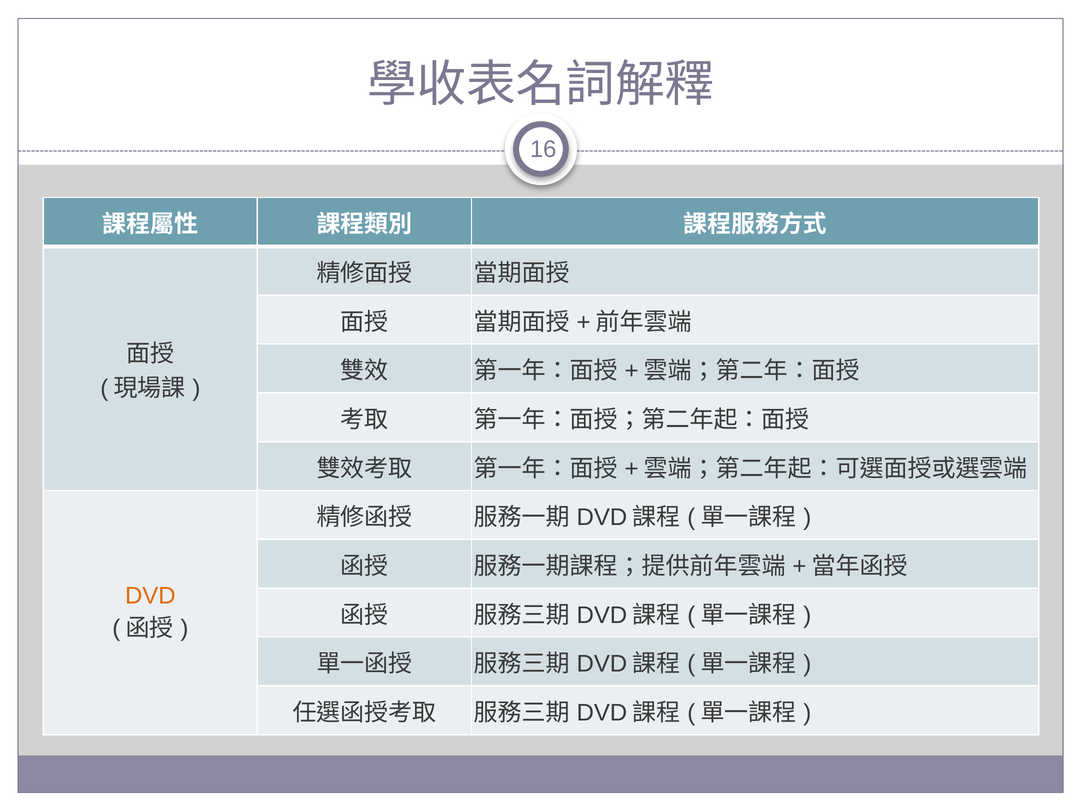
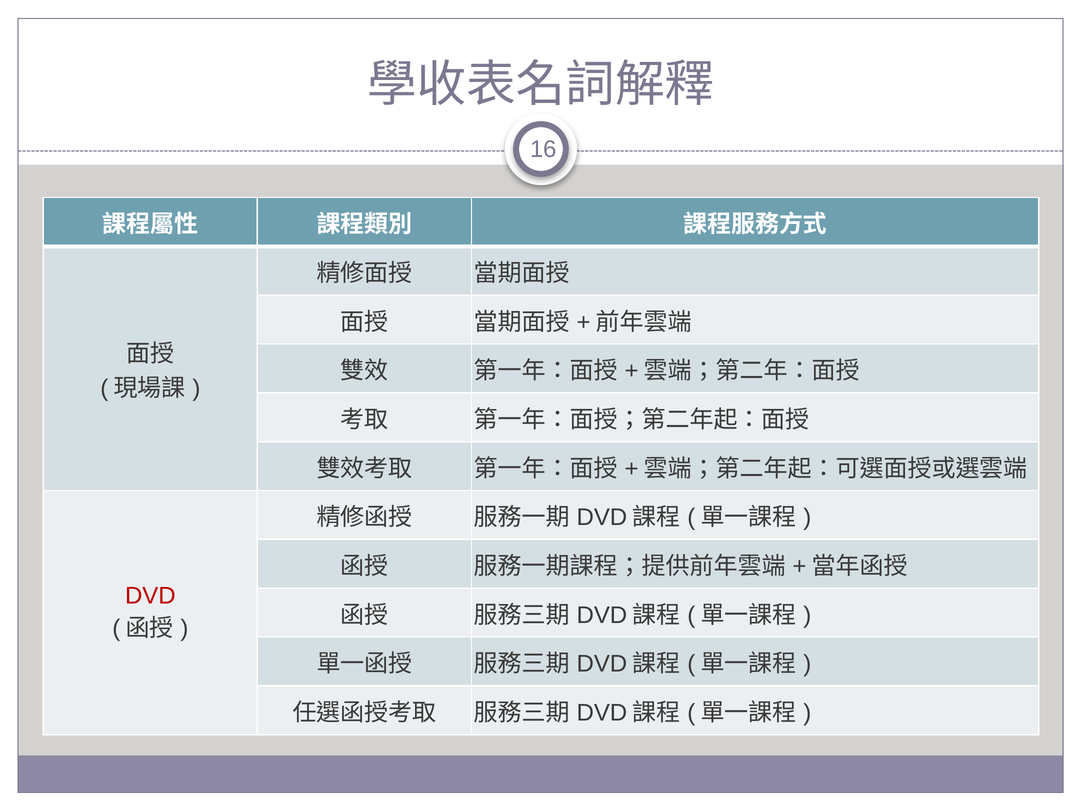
DVD colour: orange -> red
